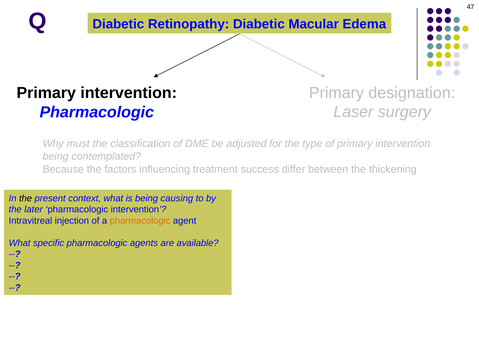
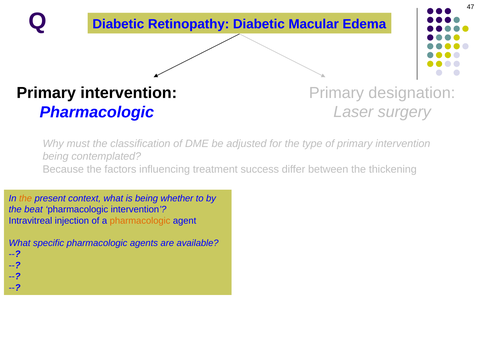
the at (26, 198) colour: black -> orange
causing: causing -> whether
later: later -> beat
